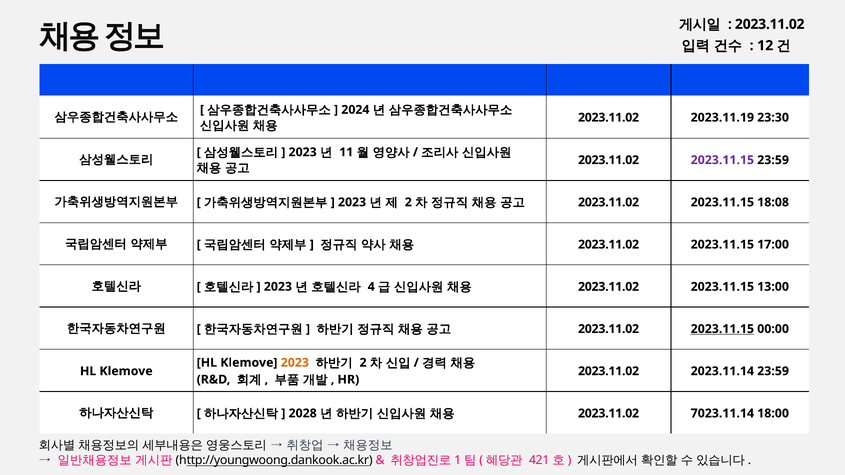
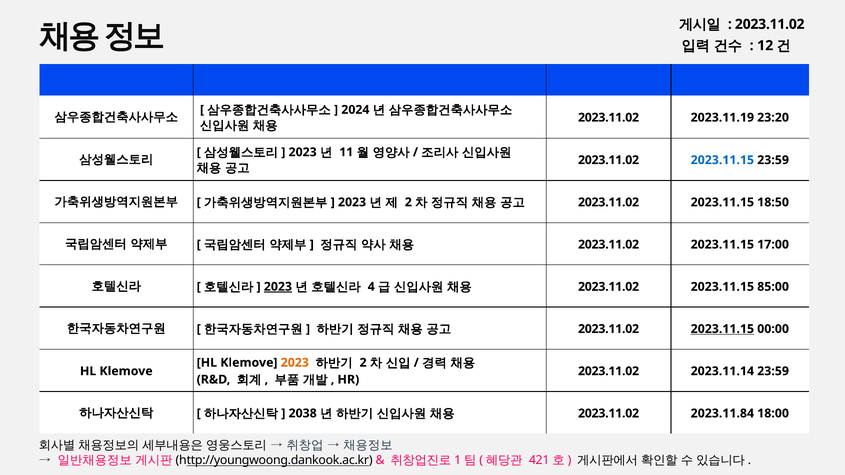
23:30: 23:30 -> 23:20
2023.11.15 at (722, 160) colour: purple -> blue
18:08: 18:08 -> 18:50
2023 at (278, 287) underline: none -> present
13:00: 13:00 -> 85:00
2028: 2028 -> 2038
7023.11.14: 7023.11.14 -> 2023.11.84
